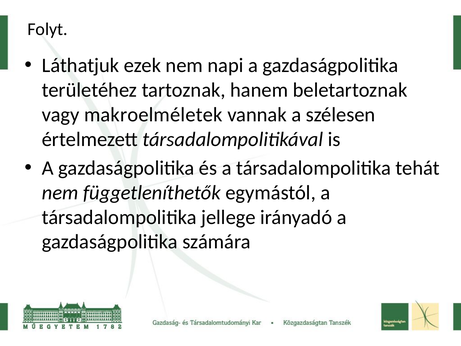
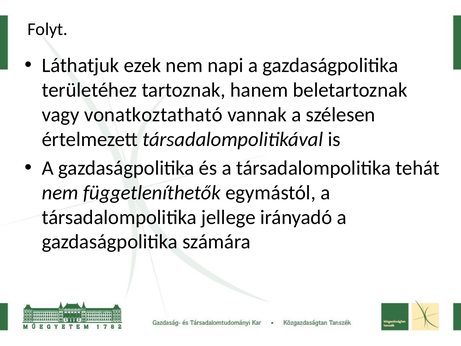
makroelméletek: makroelméletek -> vonatkoztatható
